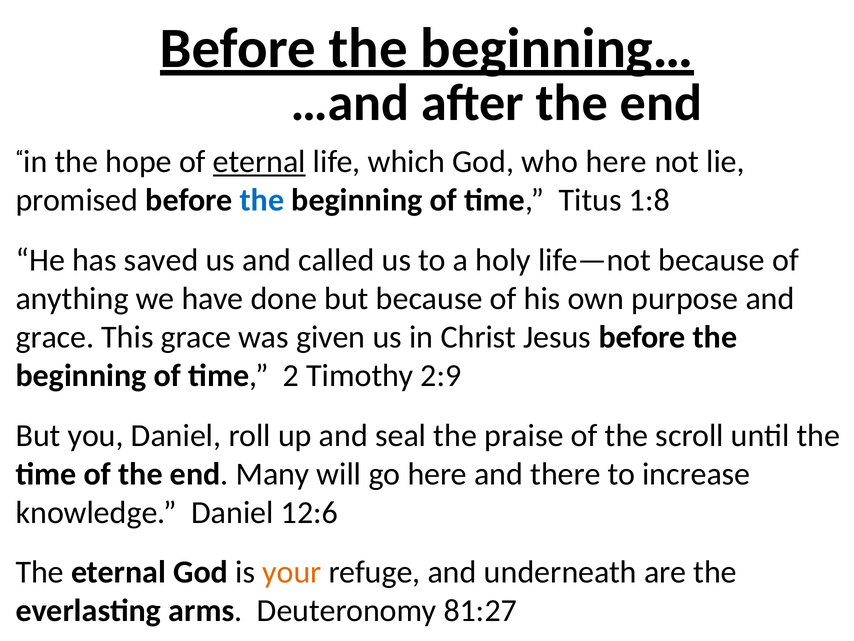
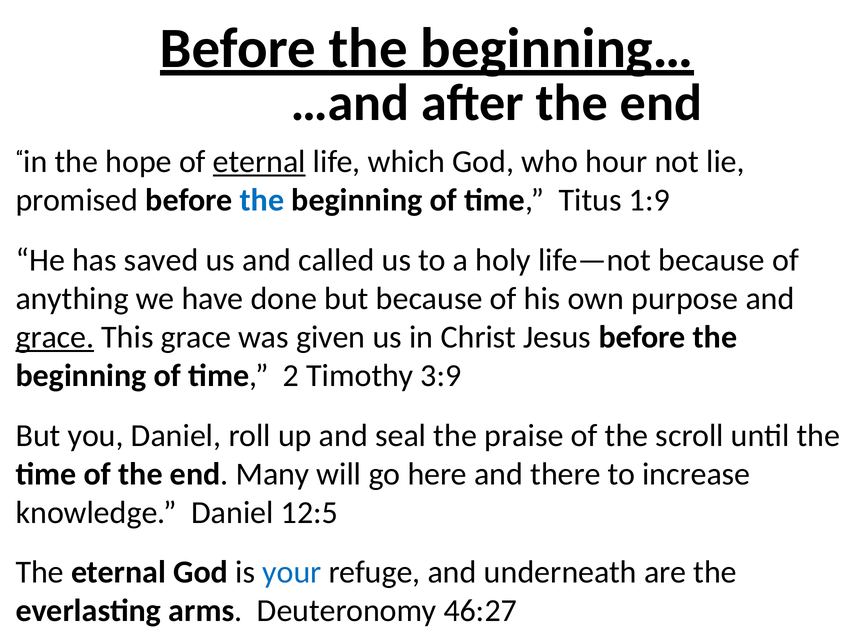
who here: here -> hour
1:8: 1:8 -> 1:9
grace at (55, 337) underline: none -> present
2:9: 2:9 -> 3:9
12:6: 12:6 -> 12:5
your colour: orange -> blue
81:27: 81:27 -> 46:27
